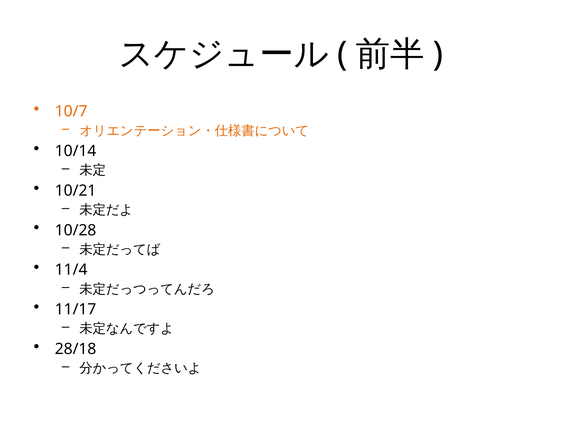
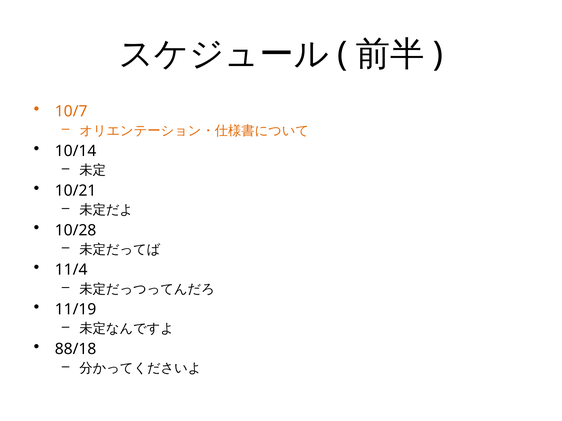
11/17: 11/17 -> 11/19
28/18: 28/18 -> 88/18
